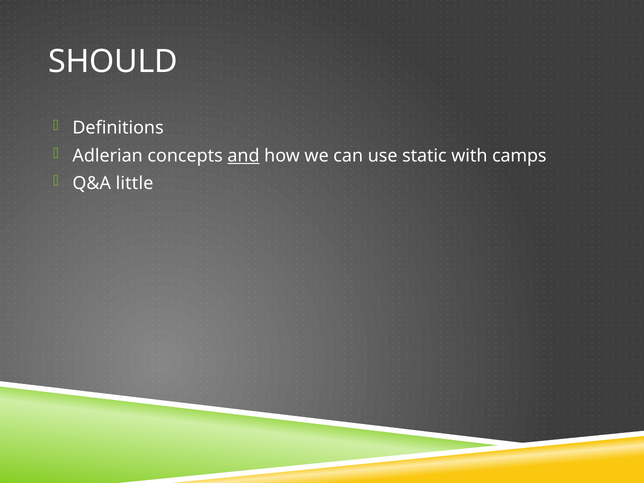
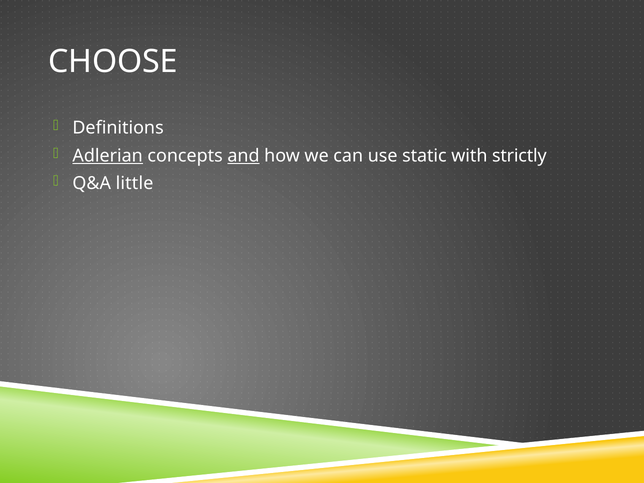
SHOULD: SHOULD -> CHOOSE
Adlerian underline: none -> present
camps: camps -> strictly
